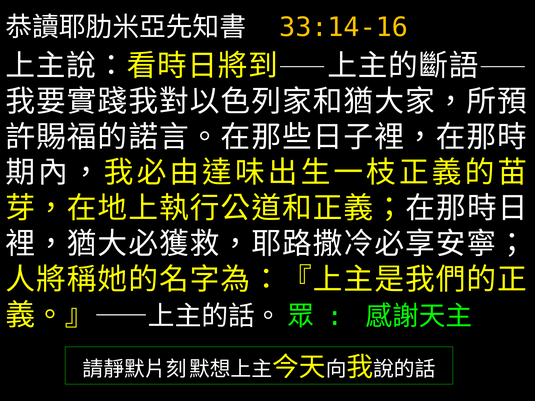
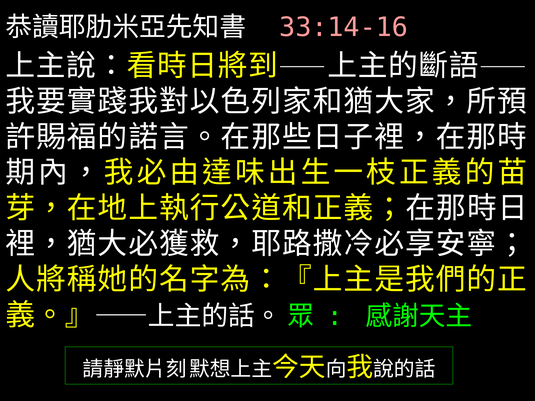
33:14-16 colour: yellow -> pink
